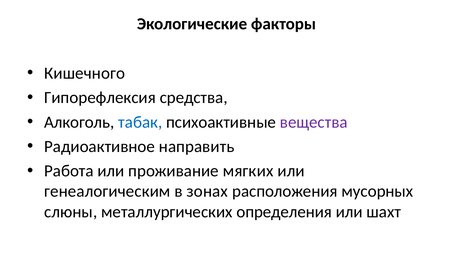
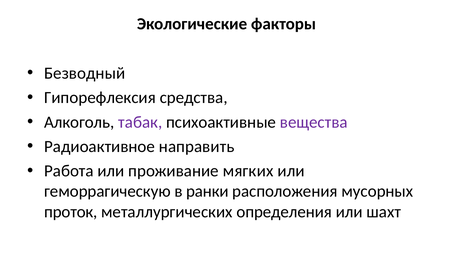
Кишечного: Кишечного -> Безводный
табак colour: blue -> purple
генеалогическим: генеалогическим -> геморрагическую
зонах: зонах -> ранки
слюны: слюны -> проток
